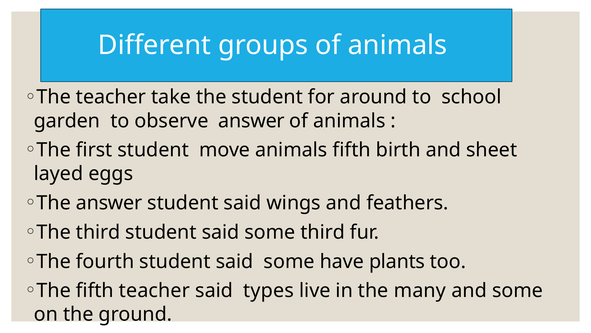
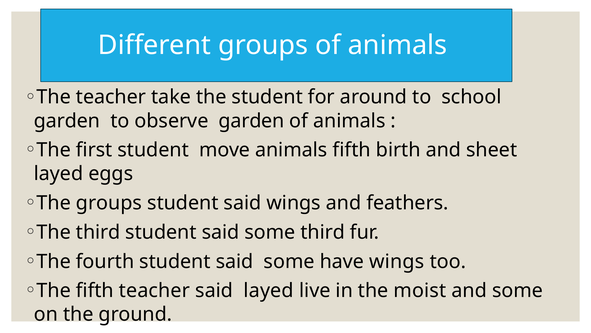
observe answer: answer -> garden
The answer: answer -> groups
have plants: plants -> wings
said types: types -> layed
many: many -> moist
